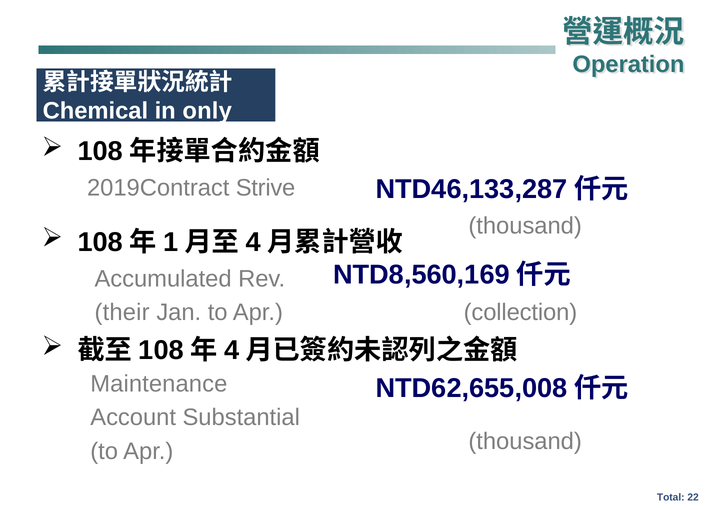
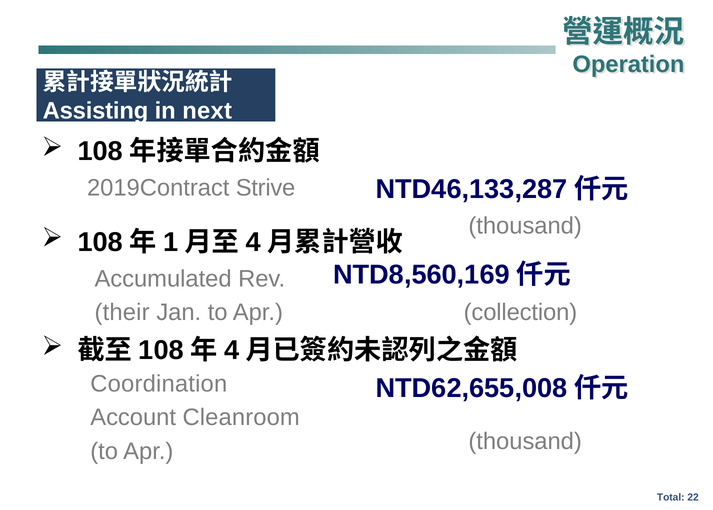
Chemical: Chemical -> Assisting
only: only -> next
Maintenance: Maintenance -> Coordination
Substantial: Substantial -> Cleanroom
